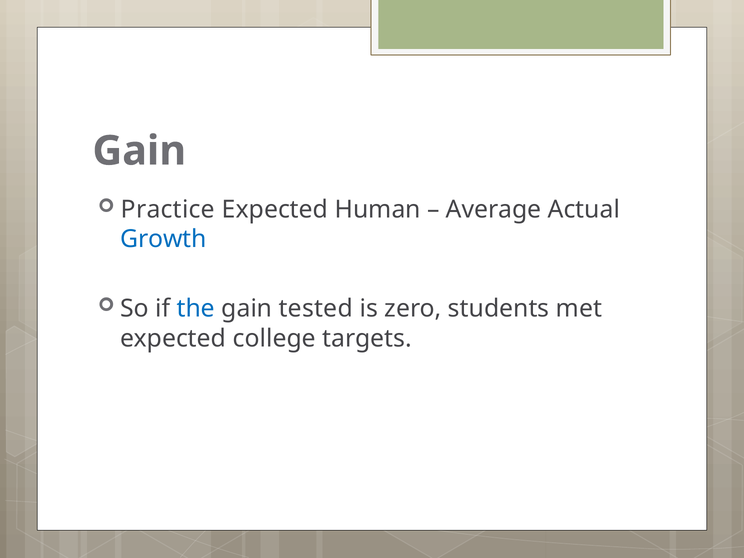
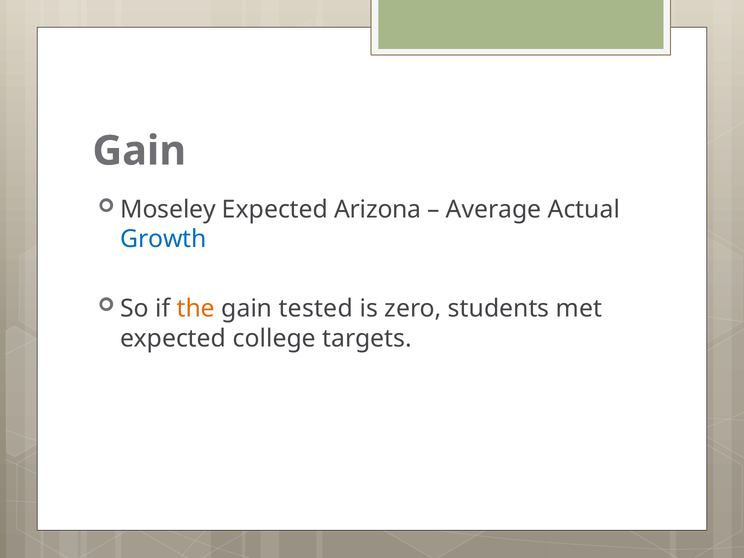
Practice: Practice -> Moseley
Human: Human -> Arizona
the colour: blue -> orange
